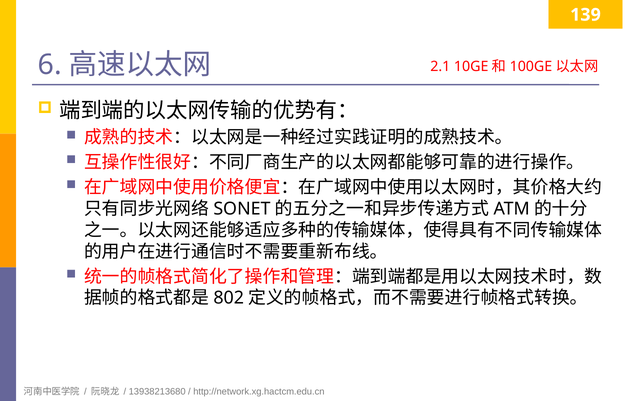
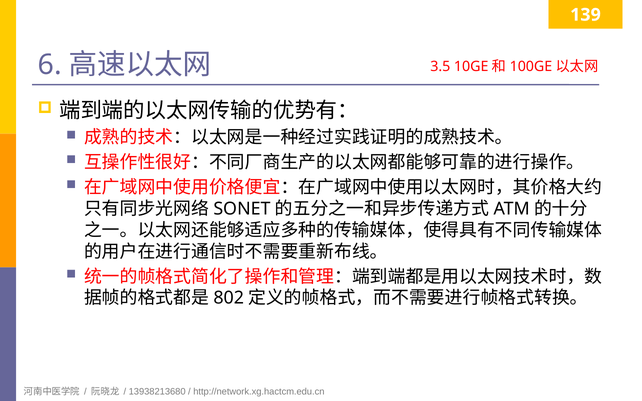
2.1: 2.1 -> 3.5
